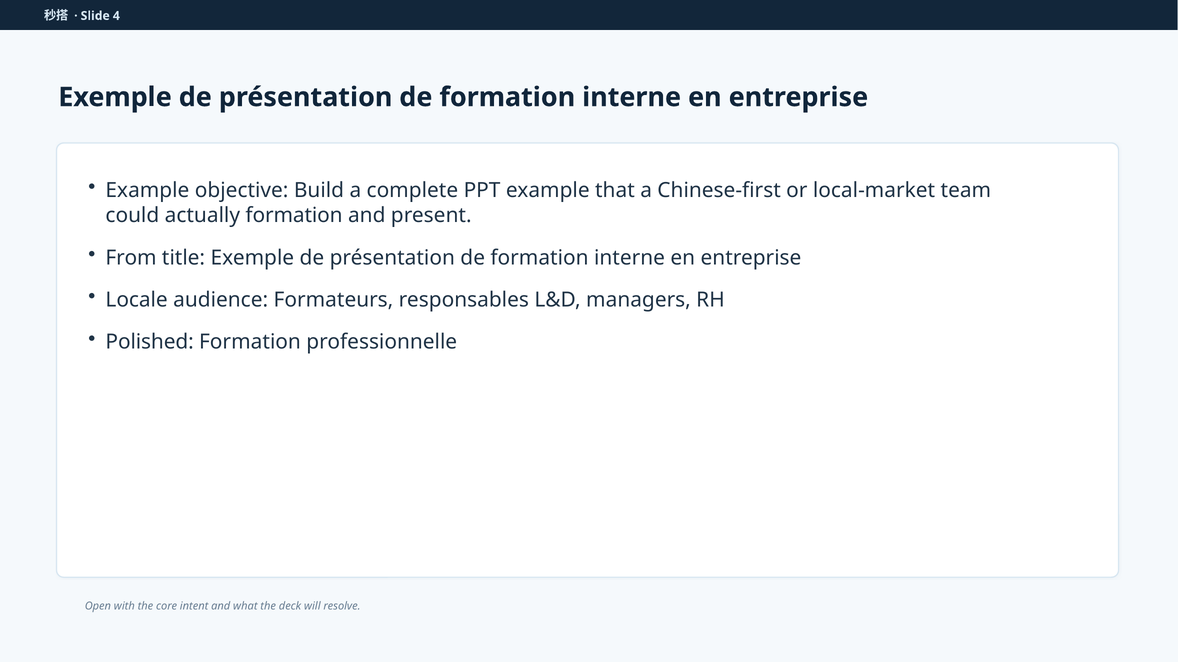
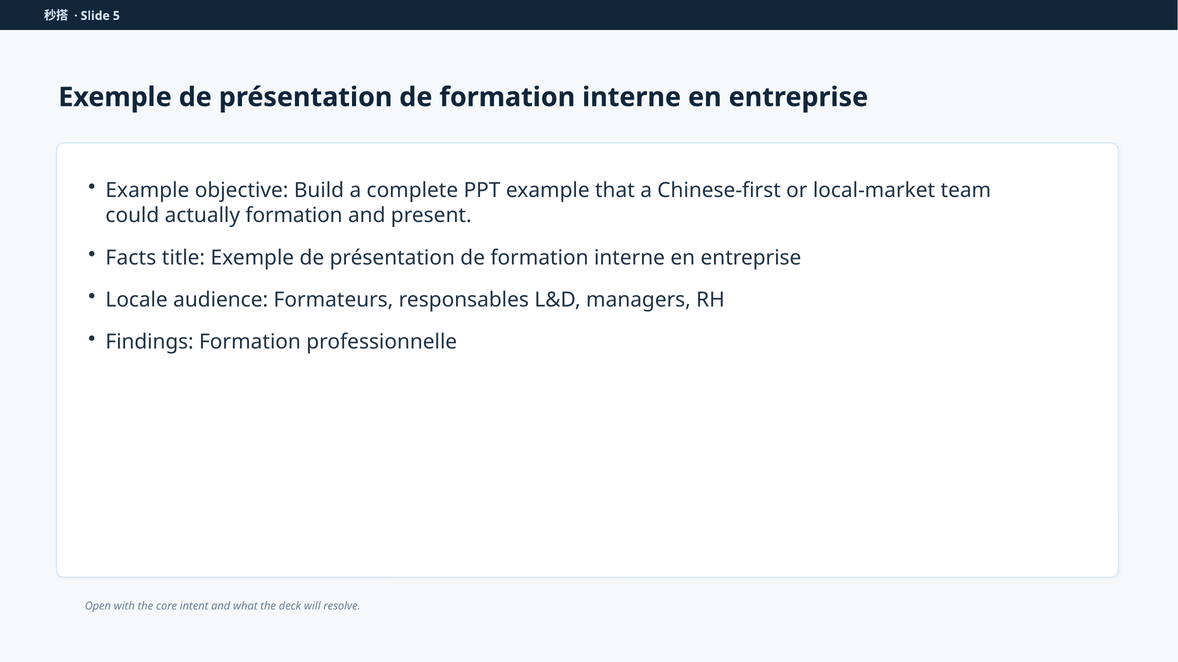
4: 4 -> 5
From: From -> Facts
Polished: Polished -> Findings
